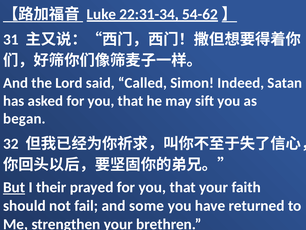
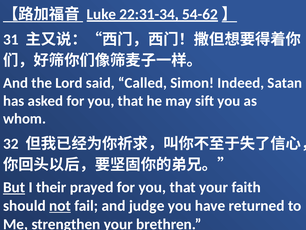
began: began -> whom
not underline: none -> present
some: some -> judge
